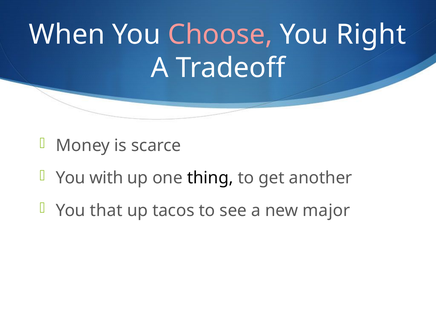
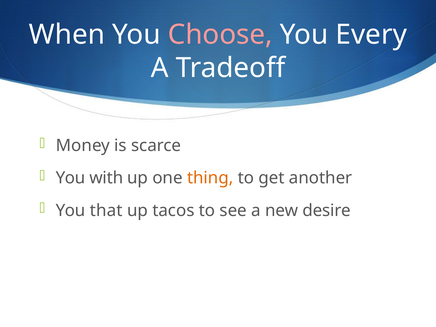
Right: Right -> Every
thing colour: black -> orange
major: major -> desire
